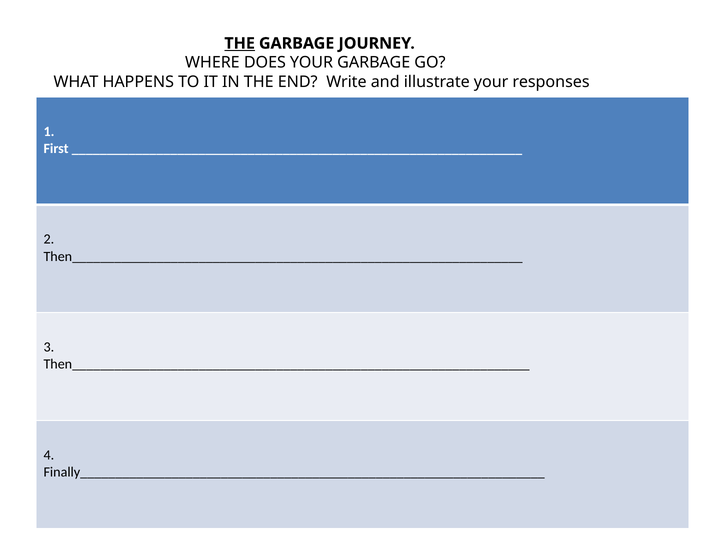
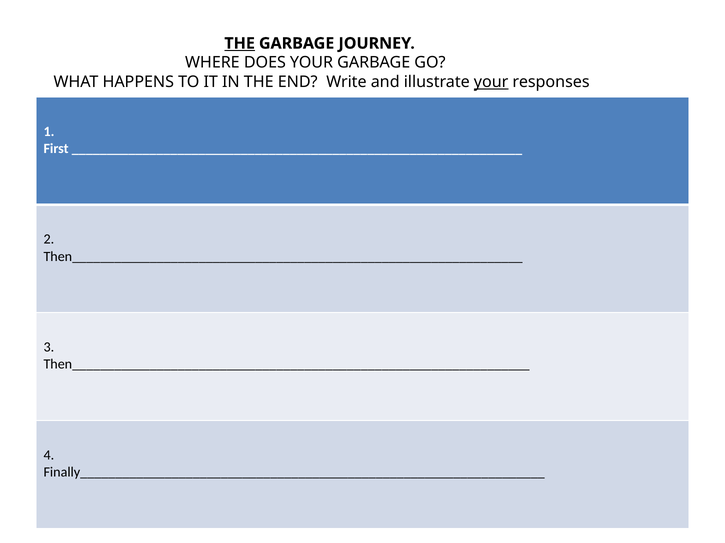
your at (491, 82) underline: none -> present
